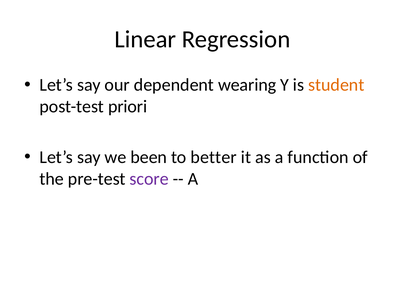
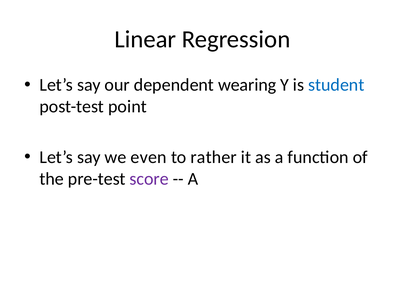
student colour: orange -> blue
priori: priori -> point
been: been -> even
better: better -> rather
